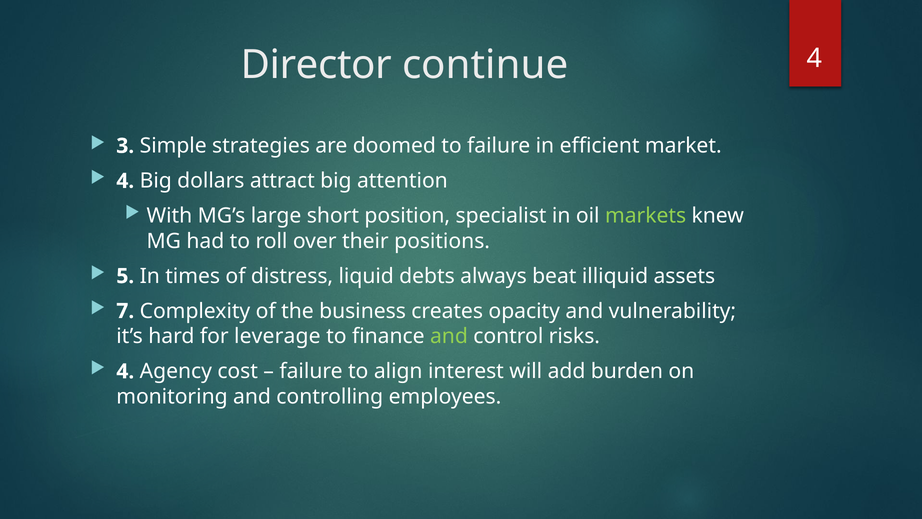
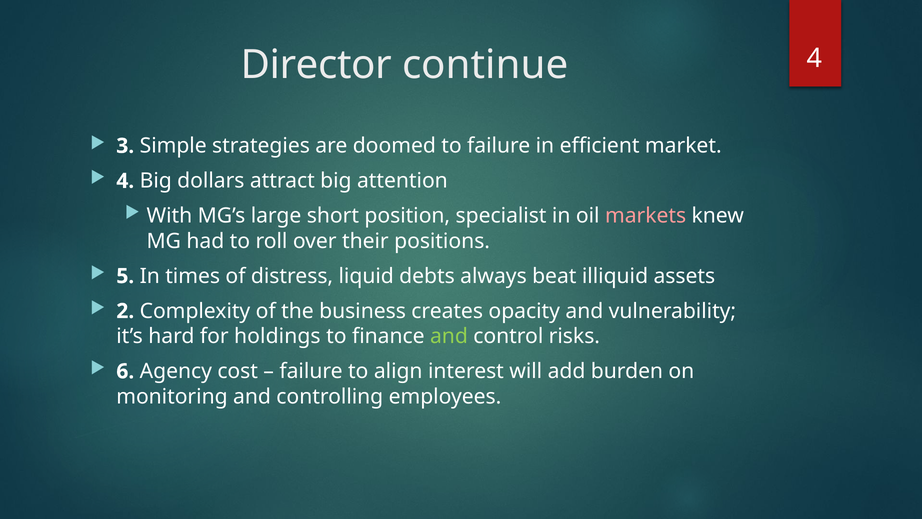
markets colour: light green -> pink
7: 7 -> 2
leverage: leverage -> holdings
4 at (125, 371): 4 -> 6
